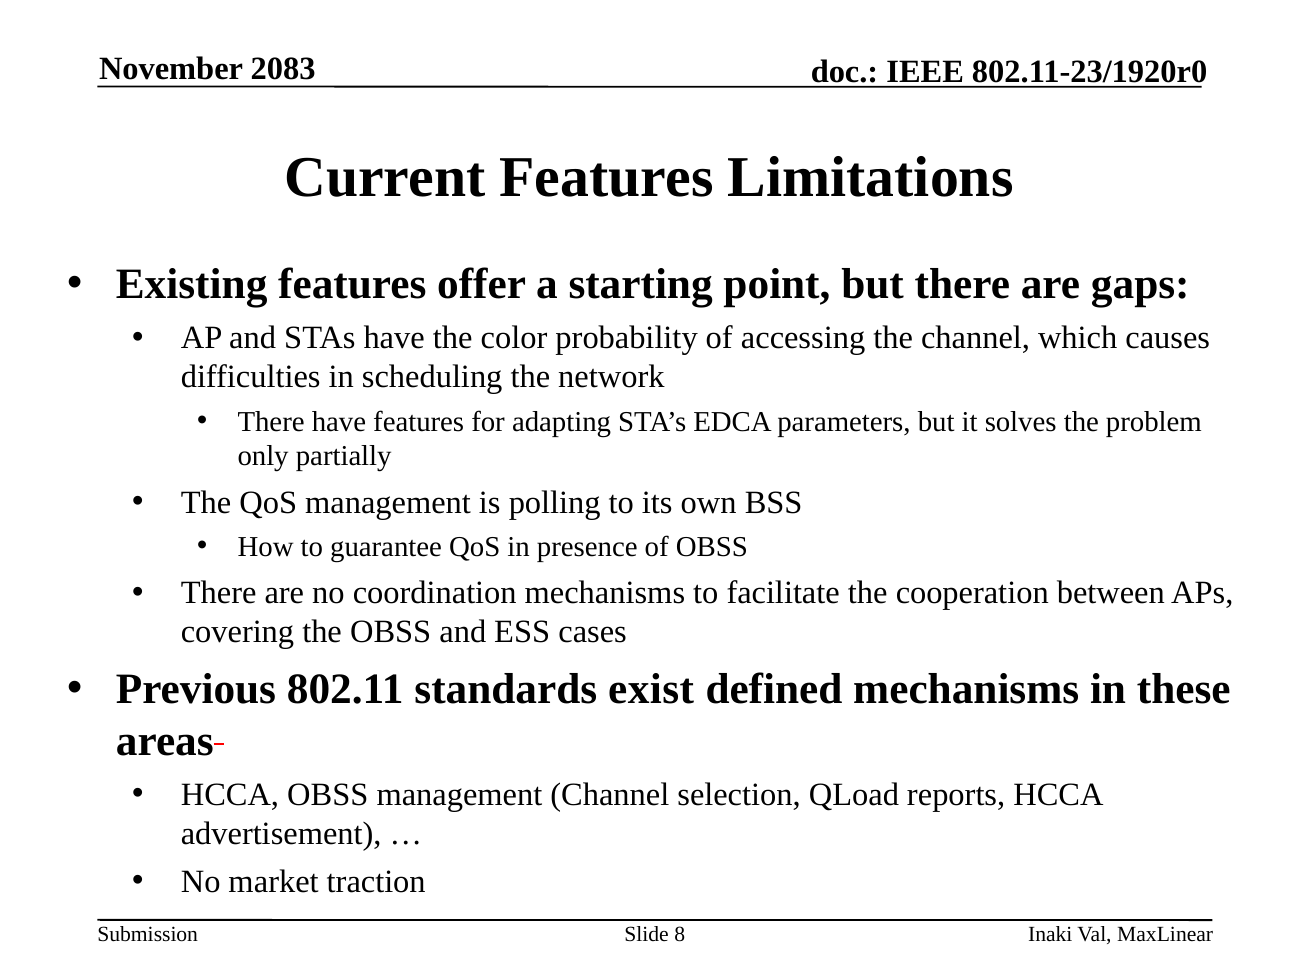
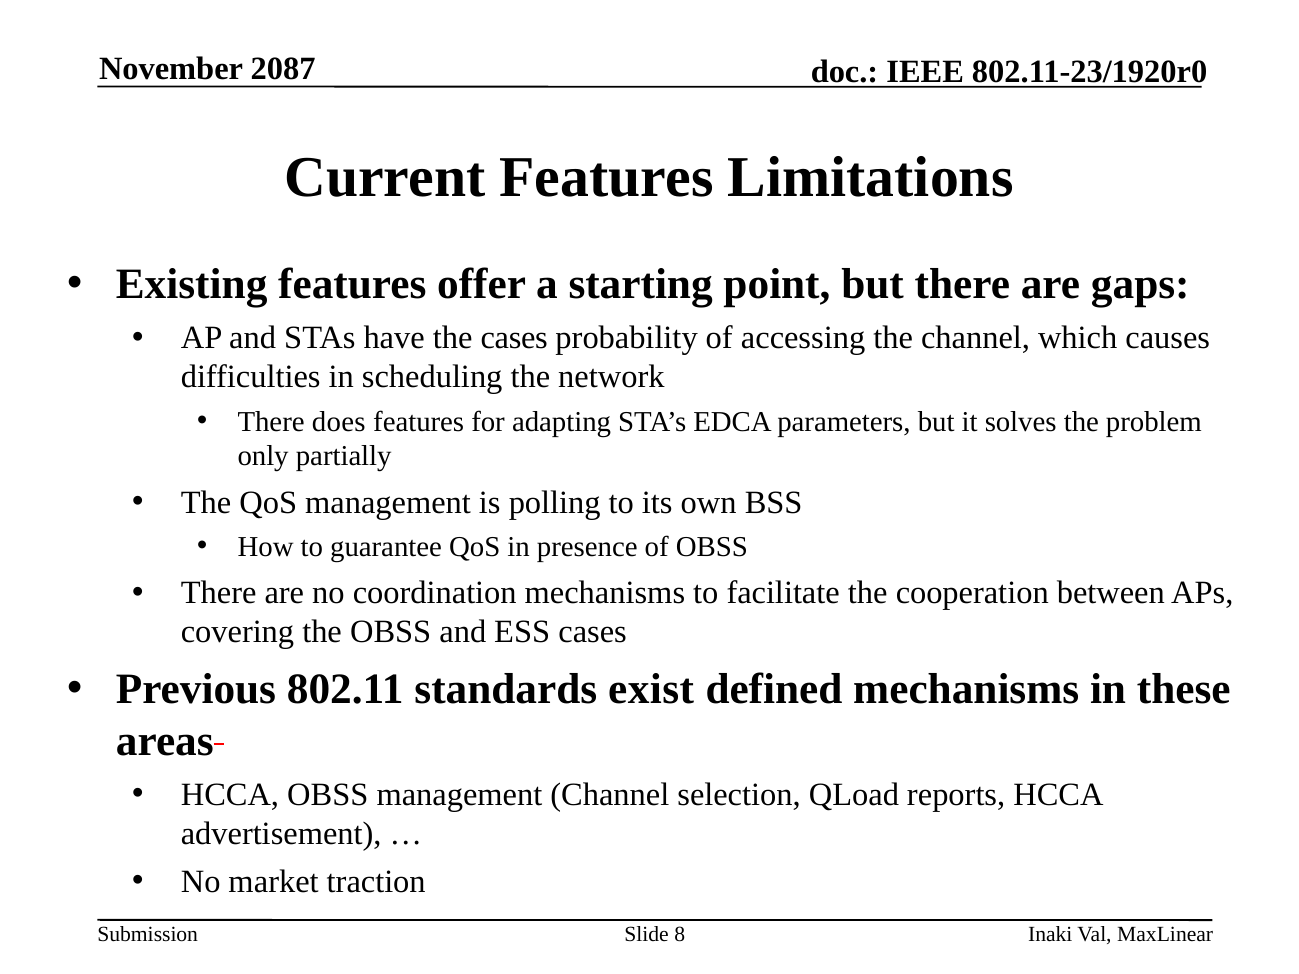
2083: 2083 -> 2087
the color: color -> cases
There have: have -> does
